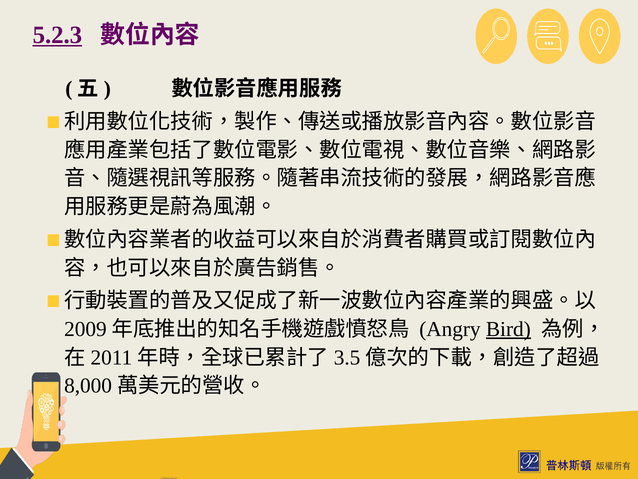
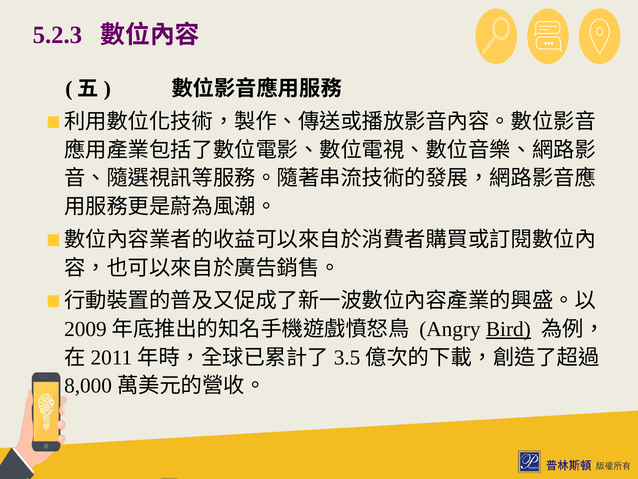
5.2.3 underline: present -> none
